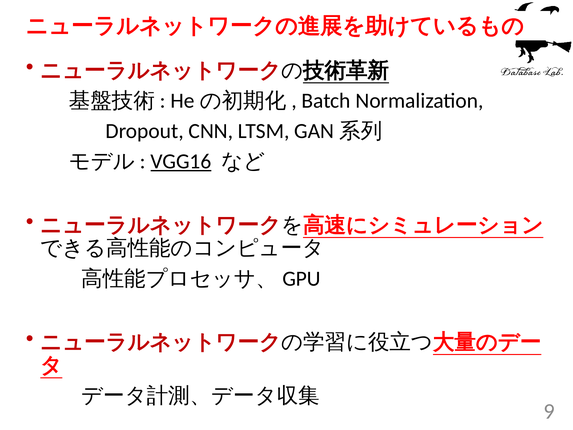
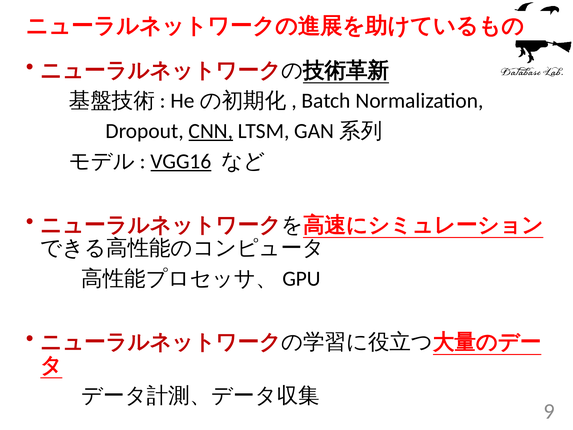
CNN underline: none -> present
